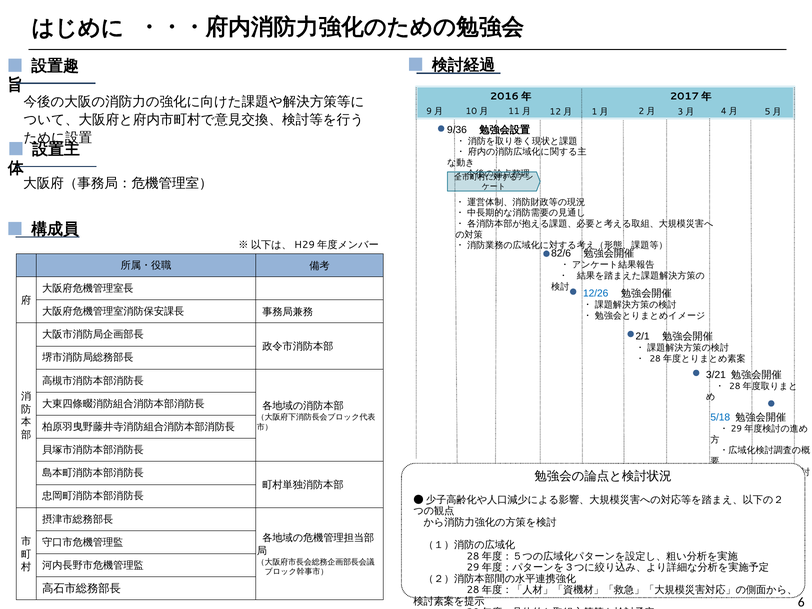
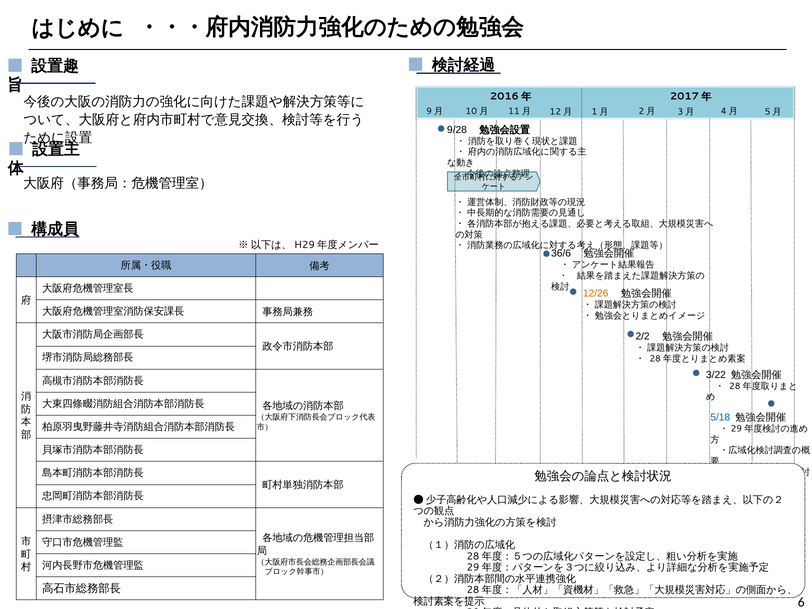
9/36: 9/36 -> 9/28
82/6: 82/6 -> 36/6
12/26 colour: blue -> orange
2/1: 2/1 -> 2/2
3/21: 3/21 -> 3/22
